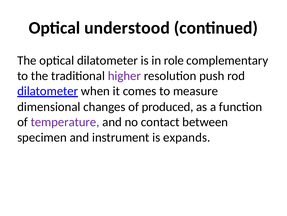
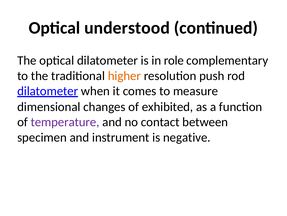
higher colour: purple -> orange
produced: produced -> exhibited
expands: expands -> negative
